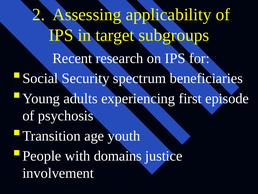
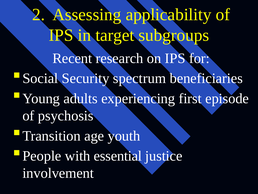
domains: domains -> essential
